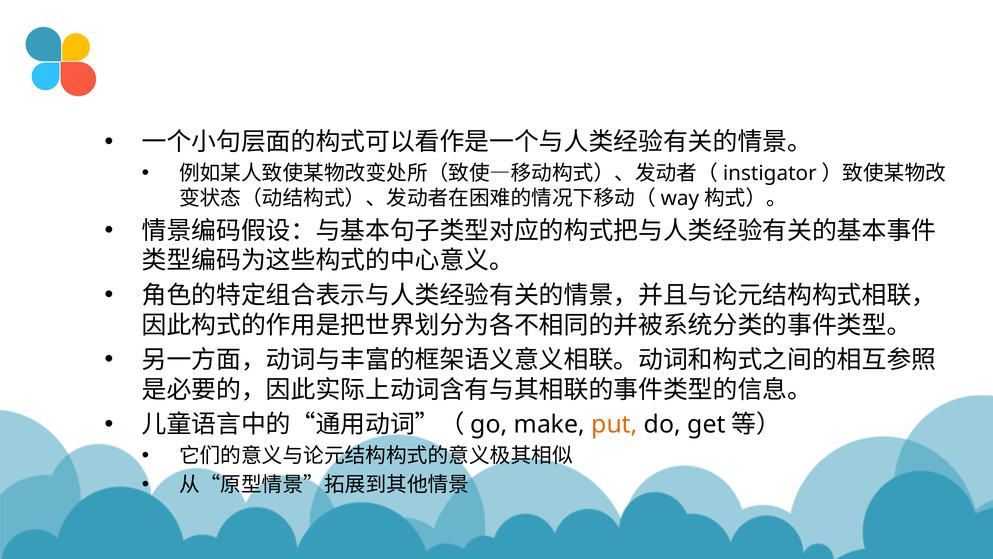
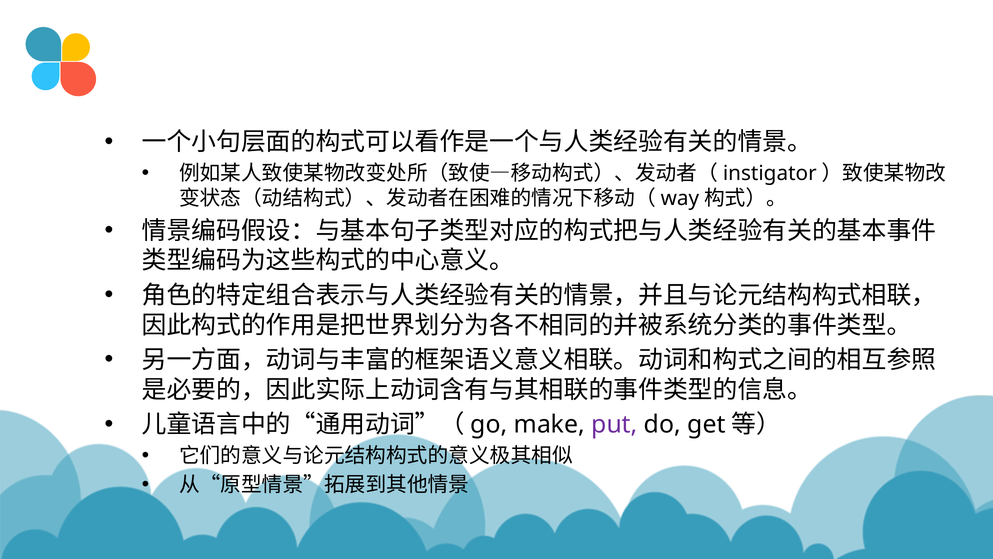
put colour: orange -> purple
